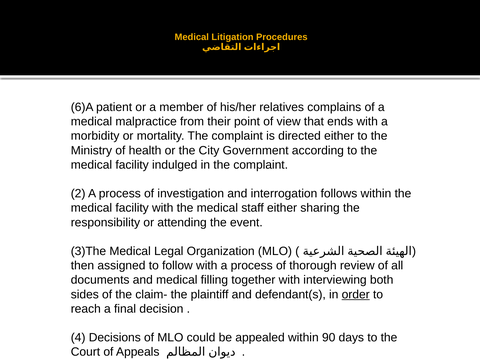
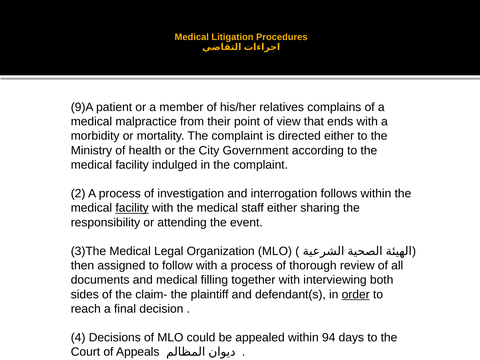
6)A: 6)A -> 9)A
facility at (132, 208) underline: none -> present
90: 90 -> 94
